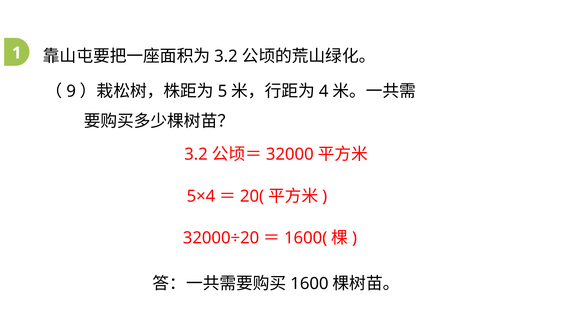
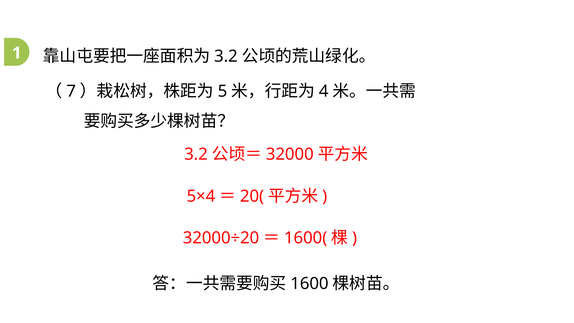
9: 9 -> 7
